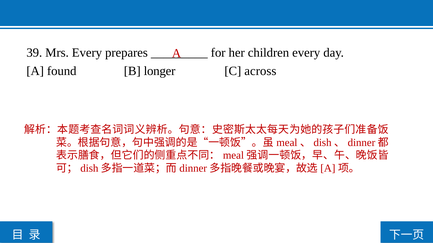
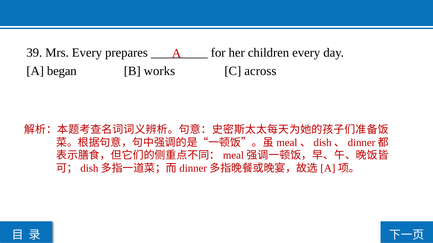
found: found -> began
longer: longer -> works
